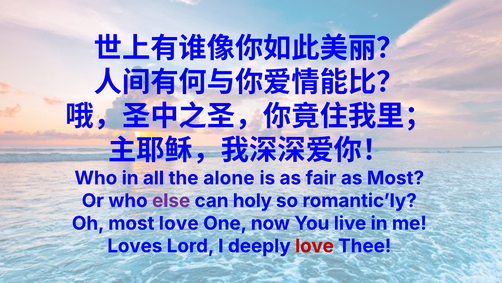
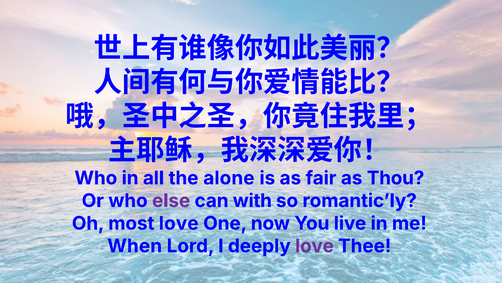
as Most: Most -> Thou
holy: holy -> with
Loves: Loves -> When
love at (314, 246) colour: red -> purple
